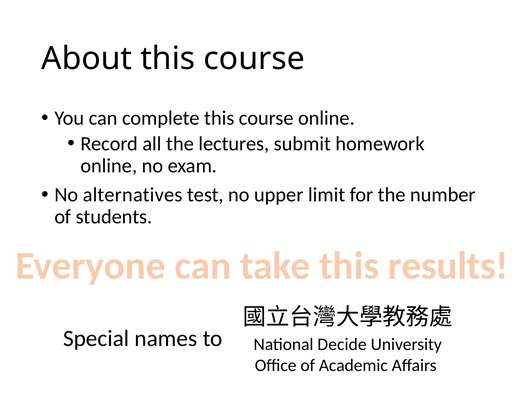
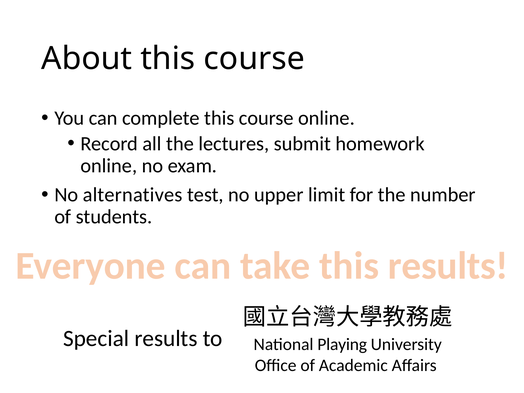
Special names: names -> results
Decide: Decide -> Playing
